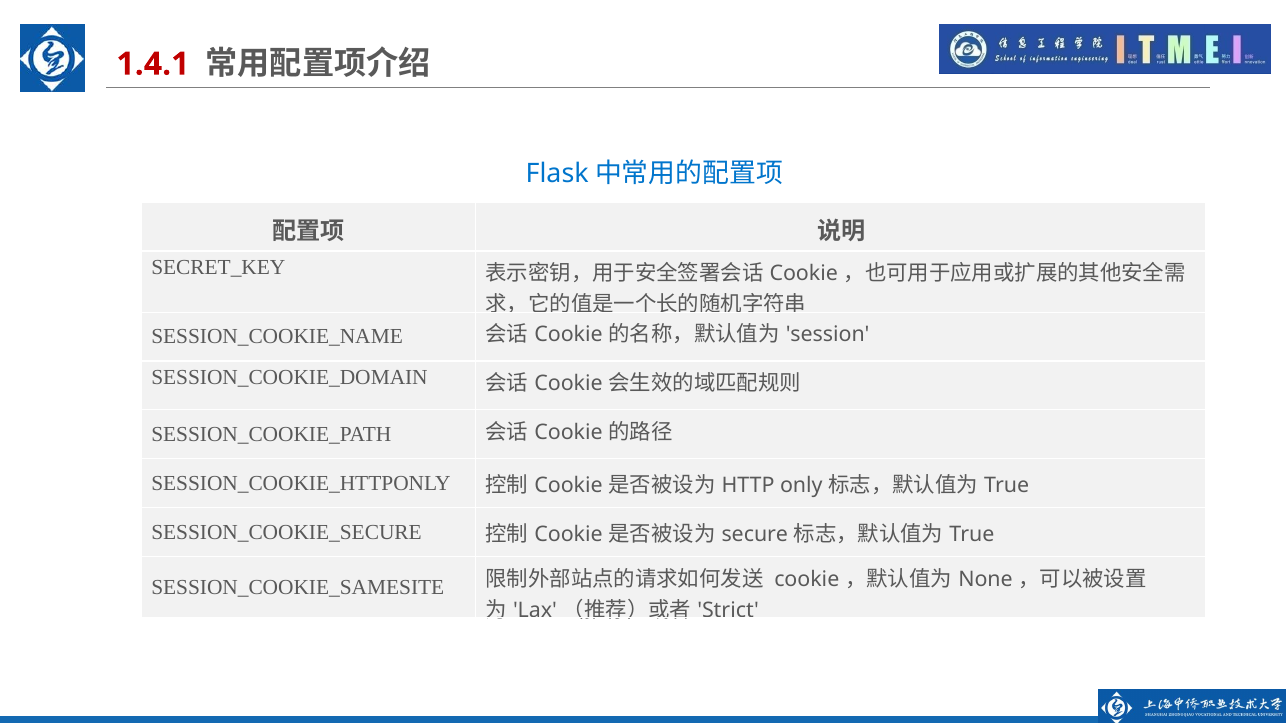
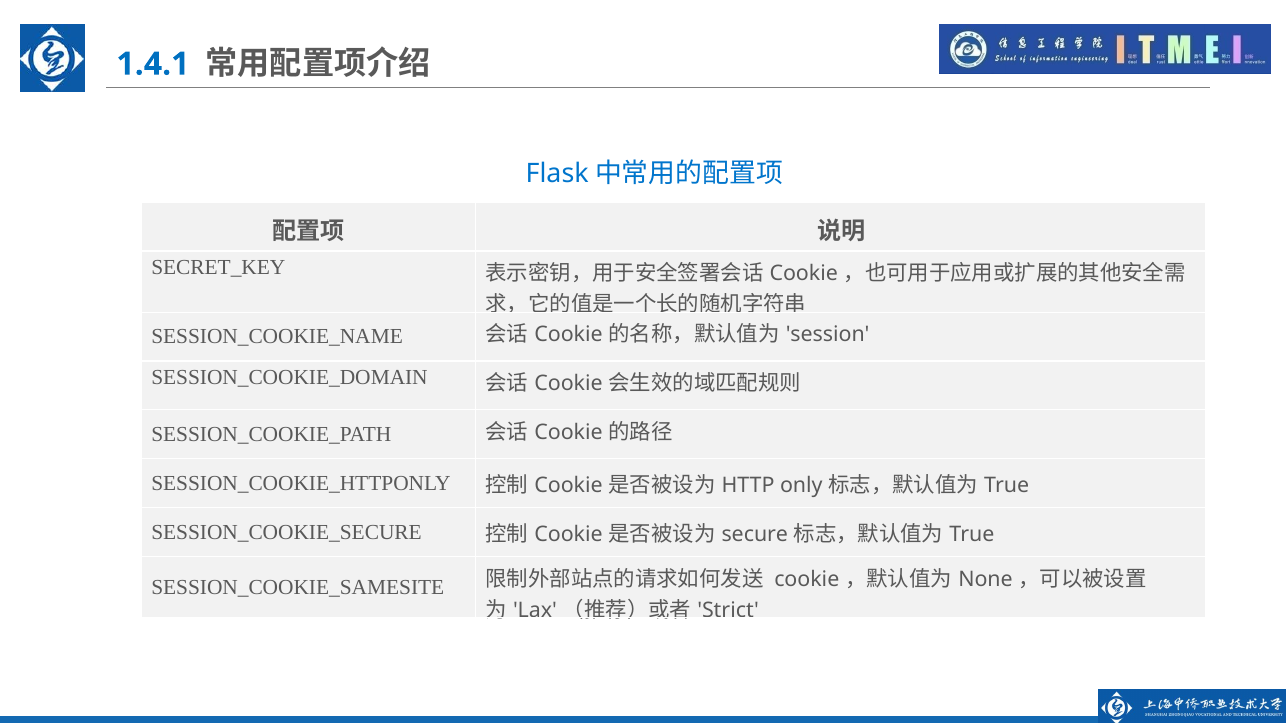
1.4.1 colour: red -> blue
